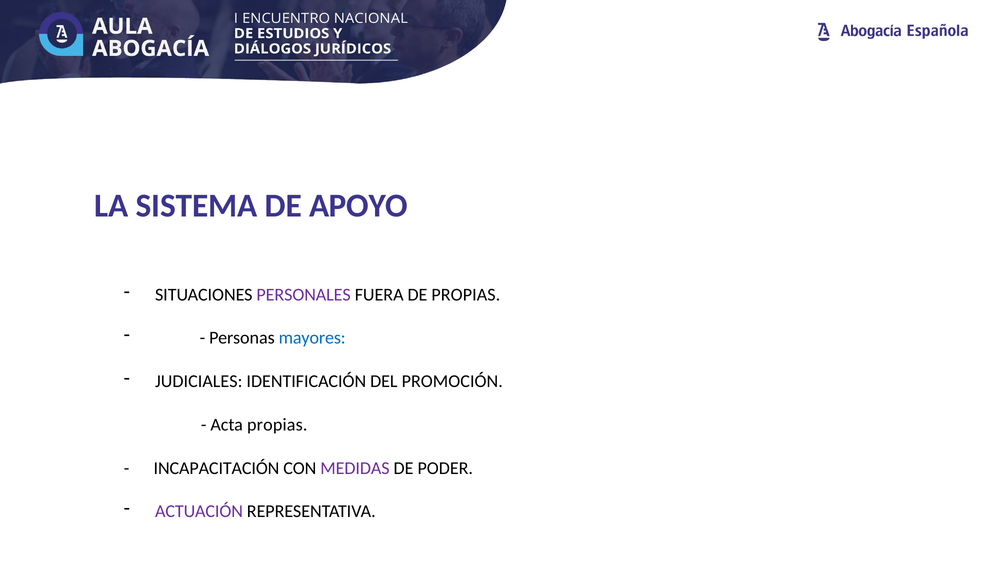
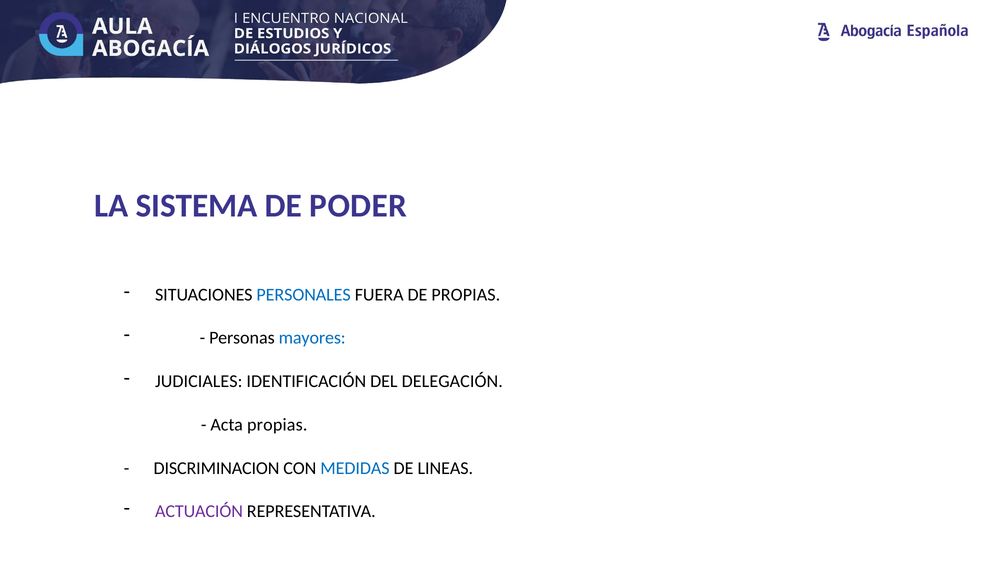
APOYO: APOYO -> PODER
PERSONALES colour: purple -> blue
PROMOCIÓN: PROMOCIÓN -> DELEGACIÓN
INCAPACITACIÓN: INCAPACITACIÓN -> DISCRIMINACION
MEDIDAS colour: purple -> blue
PODER: PODER -> LINEAS
